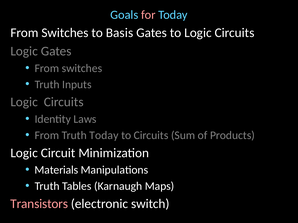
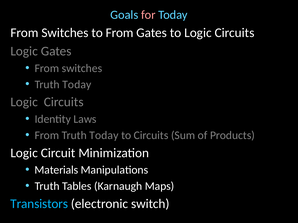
to Basis: Basis -> From
Inputs at (77, 85): Inputs -> Today
Transistors colour: pink -> light blue
